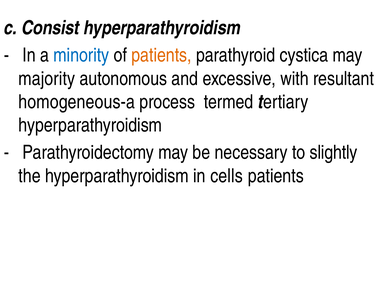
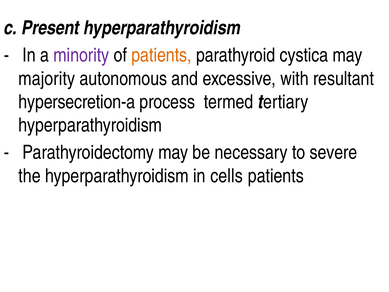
Consist: Consist -> Present
minority colour: blue -> purple
homogeneous-a: homogeneous-a -> hypersecretion-a
slightly: slightly -> severe
